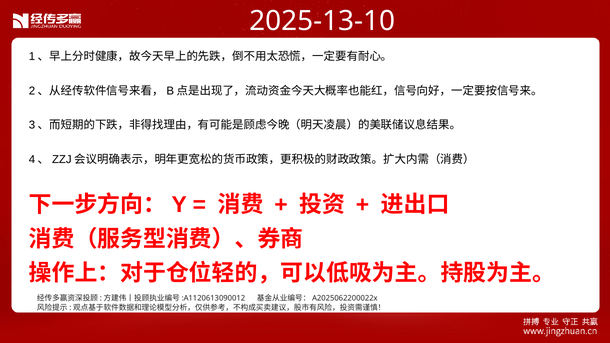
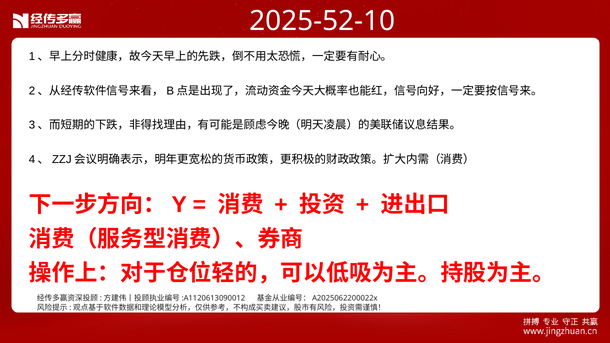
2025-13-10: 2025-13-10 -> 2025-52-10
